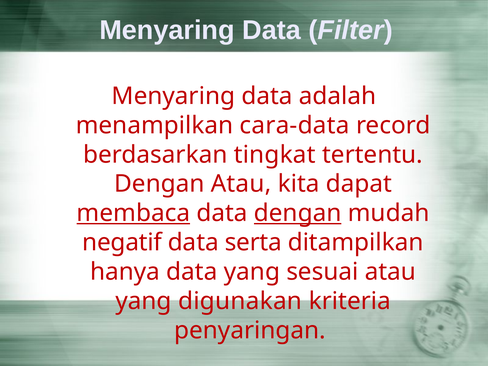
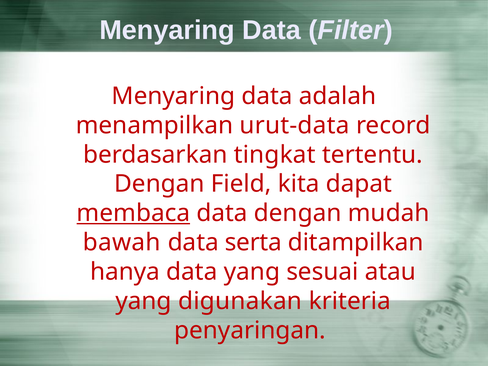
cara-data: cara-data -> urut-data
Dengan Atau: Atau -> Field
dengan at (298, 213) underline: present -> none
negatif: negatif -> bawah
